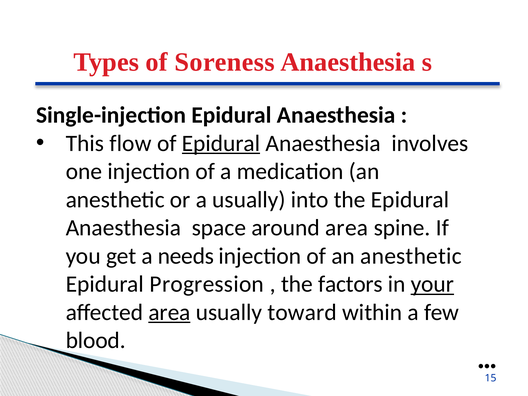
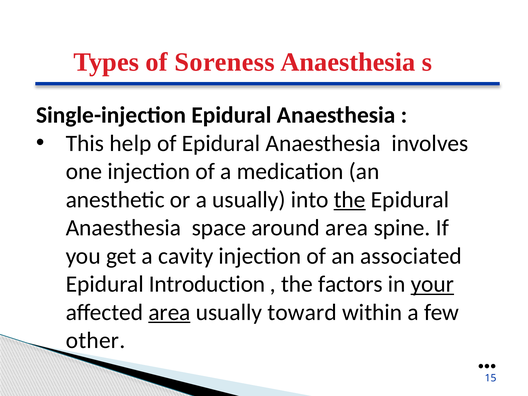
flow: flow -> help
Epidural at (221, 143) underline: present -> none
the at (350, 200) underline: none -> present
needs: needs -> cavity
of an anesthetic: anesthetic -> associated
Progression: Progression -> Introduction
blood: blood -> other
